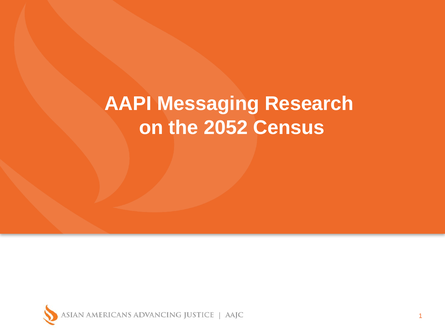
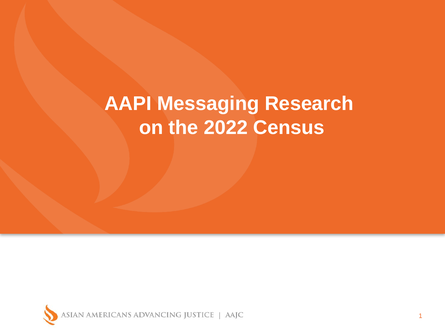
2052: 2052 -> 2022
